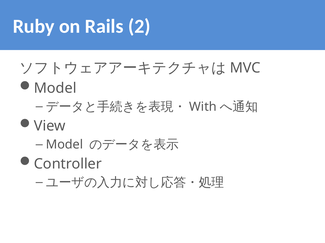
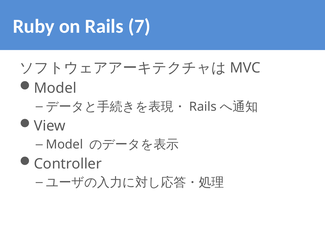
2: 2 -> 7
With at (203, 107): With -> Rails
